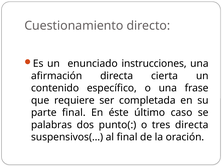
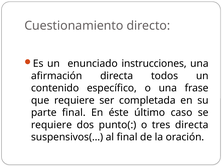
cierta: cierta -> todos
palabras at (52, 124): palabras -> requiere
